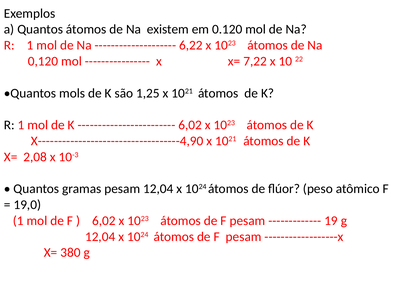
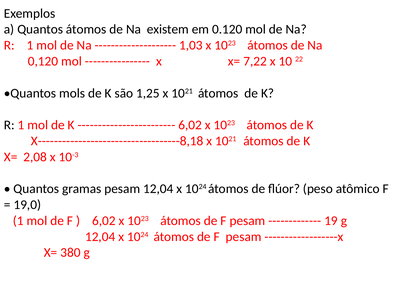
6,22: 6,22 -> 1,03
X-----------------------------------4,90: X-----------------------------------4,90 -> X-----------------------------------8,18
